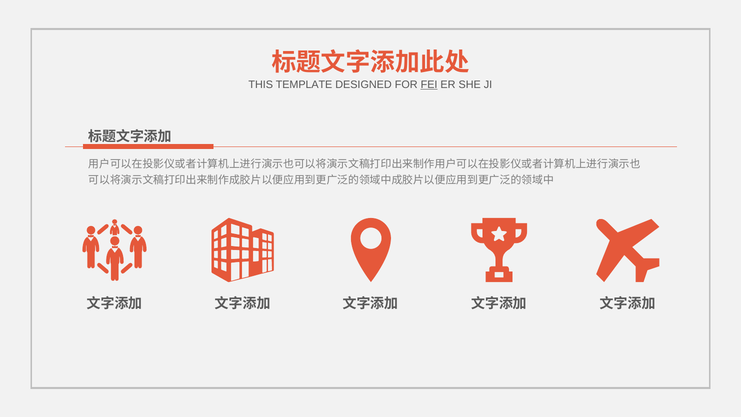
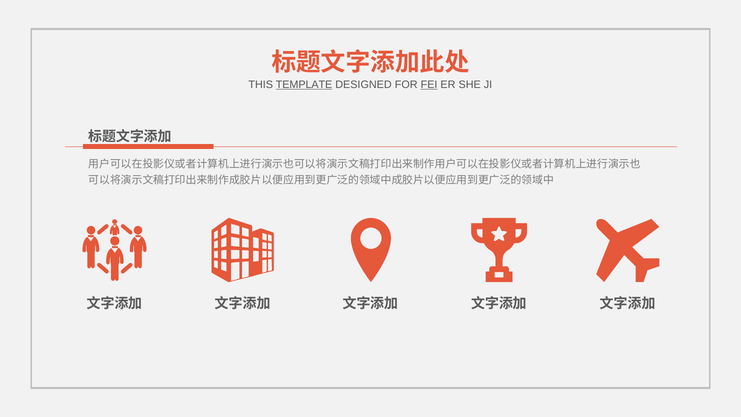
TEMPLATE underline: none -> present
